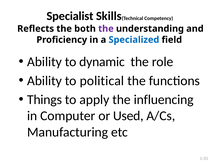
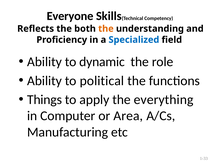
Specialist: Specialist -> Everyone
the at (106, 29) colour: purple -> orange
influencing: influencing -> everything
Used: Used -> Area
